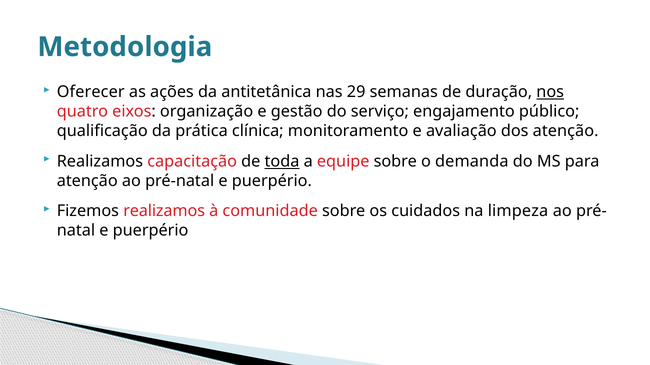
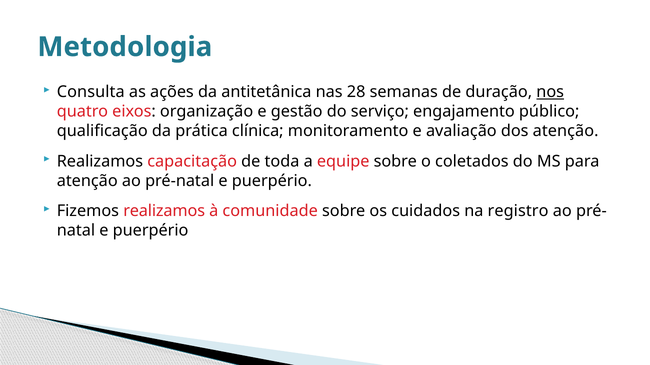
Oferecer: Oferecer -> Consulta
29: 29 -> 28
toda underline: present -> none
demanda: demanda -> coletados
limpeza: limpeza -> registro
